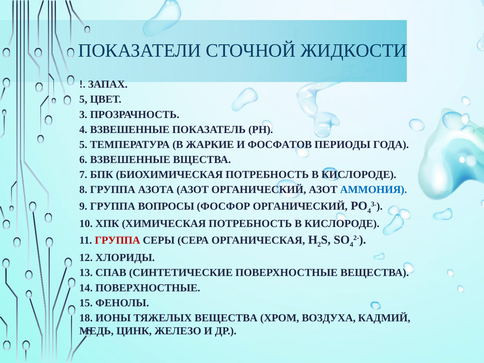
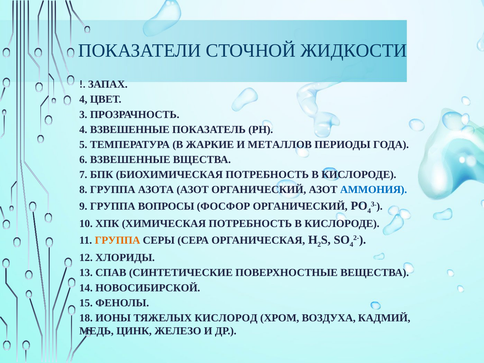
5 at (83, 99): 5 -> 4
ФОСФАТОВ: ФОСФАТОВ -> МЕТАЛЛОВ
ГРУППА at (118, 240) colour: red -> orange
14 ПОВЕРХНОСТНЫЕ: ПОВЕРХНОСТНЫЕ -> НОВОСИБИРСКОЙ
ТЯЖЕЛЫХ ВЕЩЕСТВА: ВЕЩЕСТВА -> КИСЛОРОД
